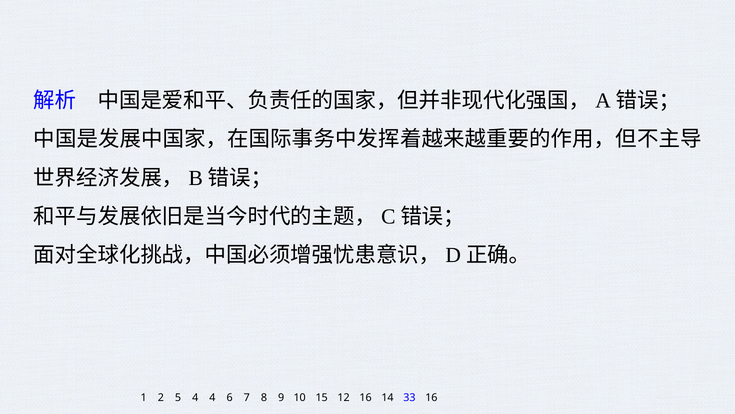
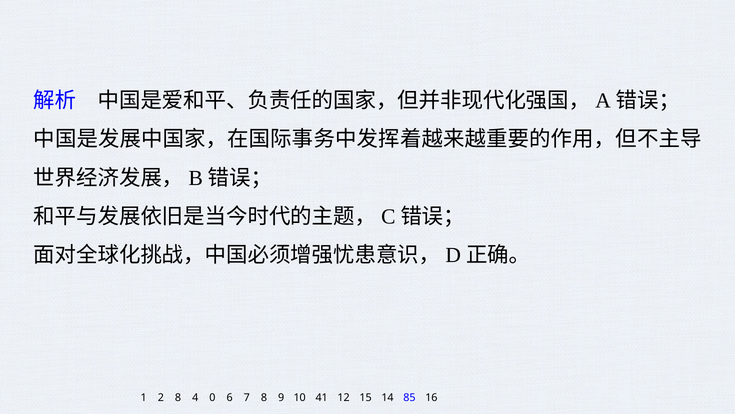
2 5: 5 -> 8
4 4: 4 -> 0
15: 15 -> 41
12 16: 16 -> 15
33: 33 -> 85
